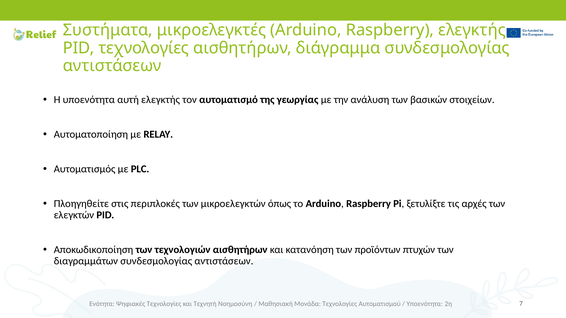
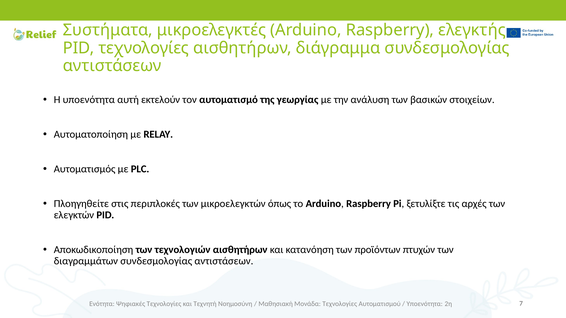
αυτή ελεγκτής: ελεγκτής -> εκτελούν
